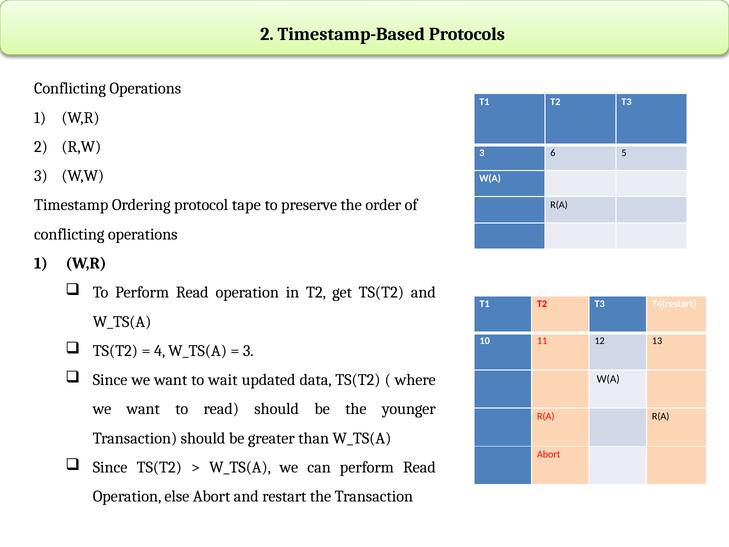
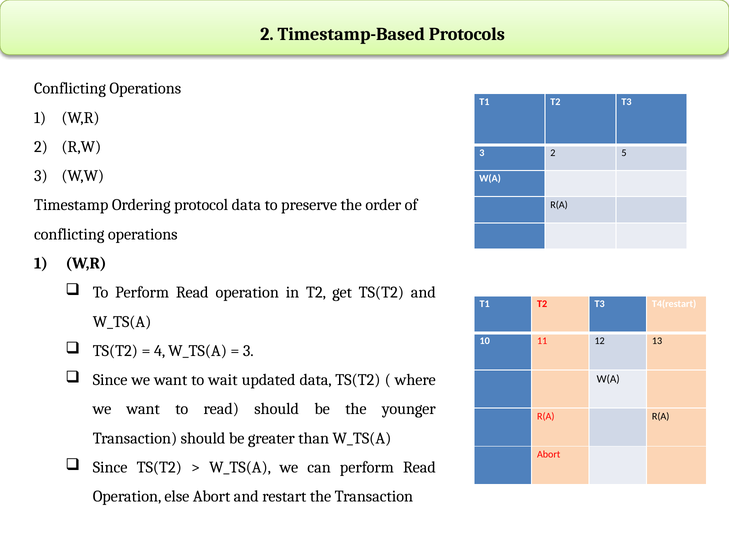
3 6: 6 -> 2
protocol tape: tape -> data
